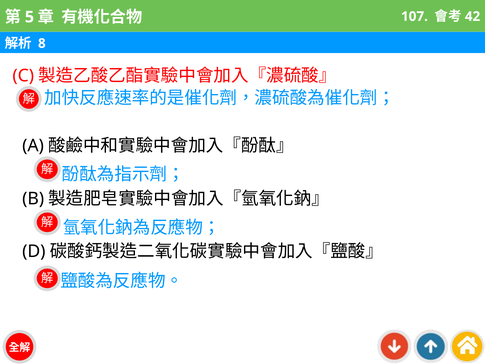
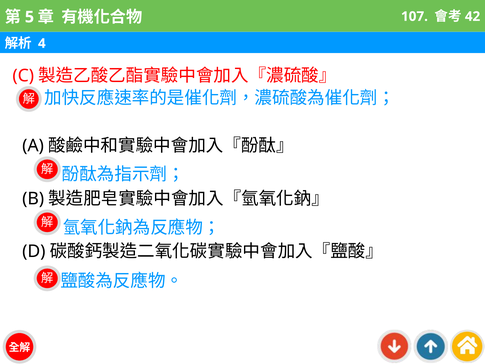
8: 8 -> 4
